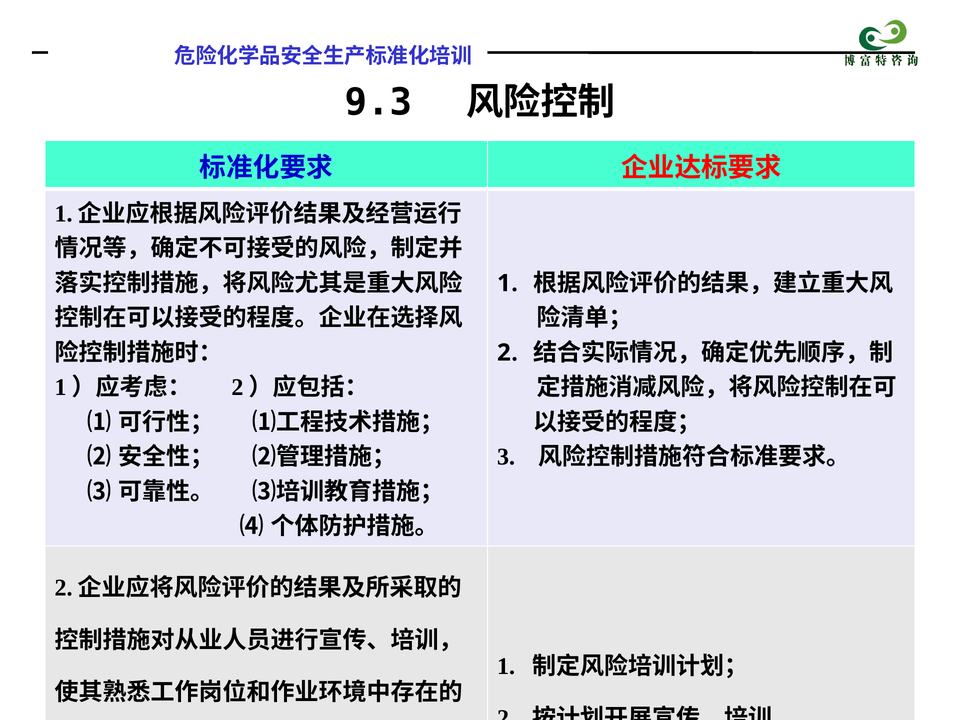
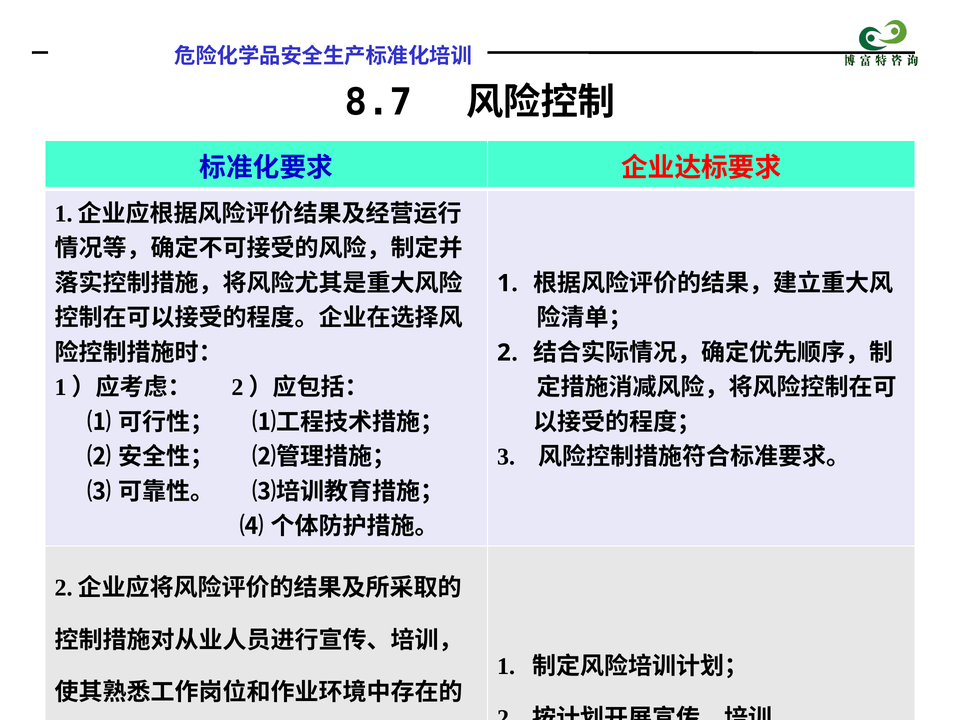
9.3: 9.3 -> 8.7
